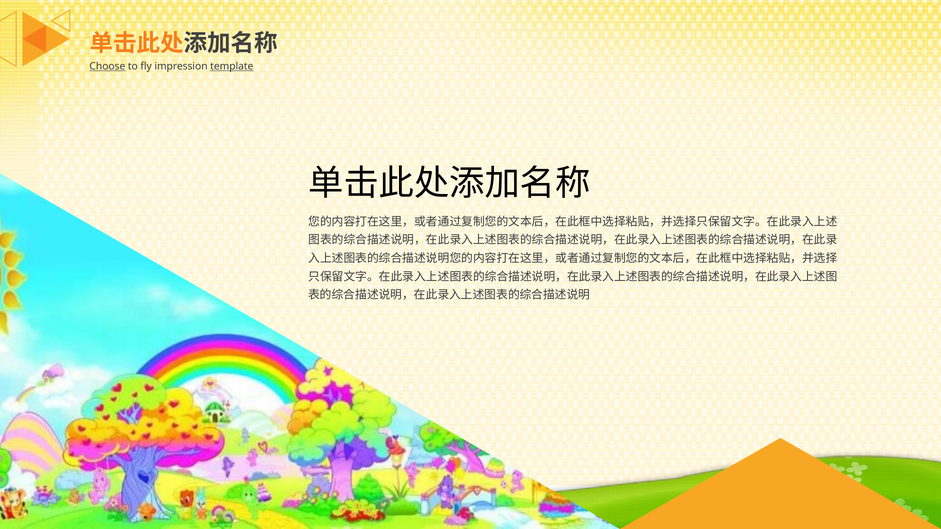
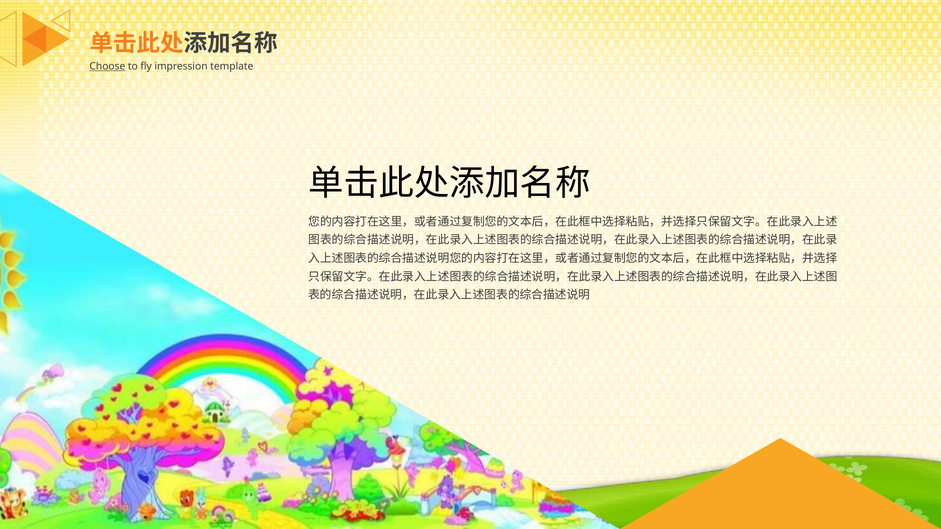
template underline: present -> none
